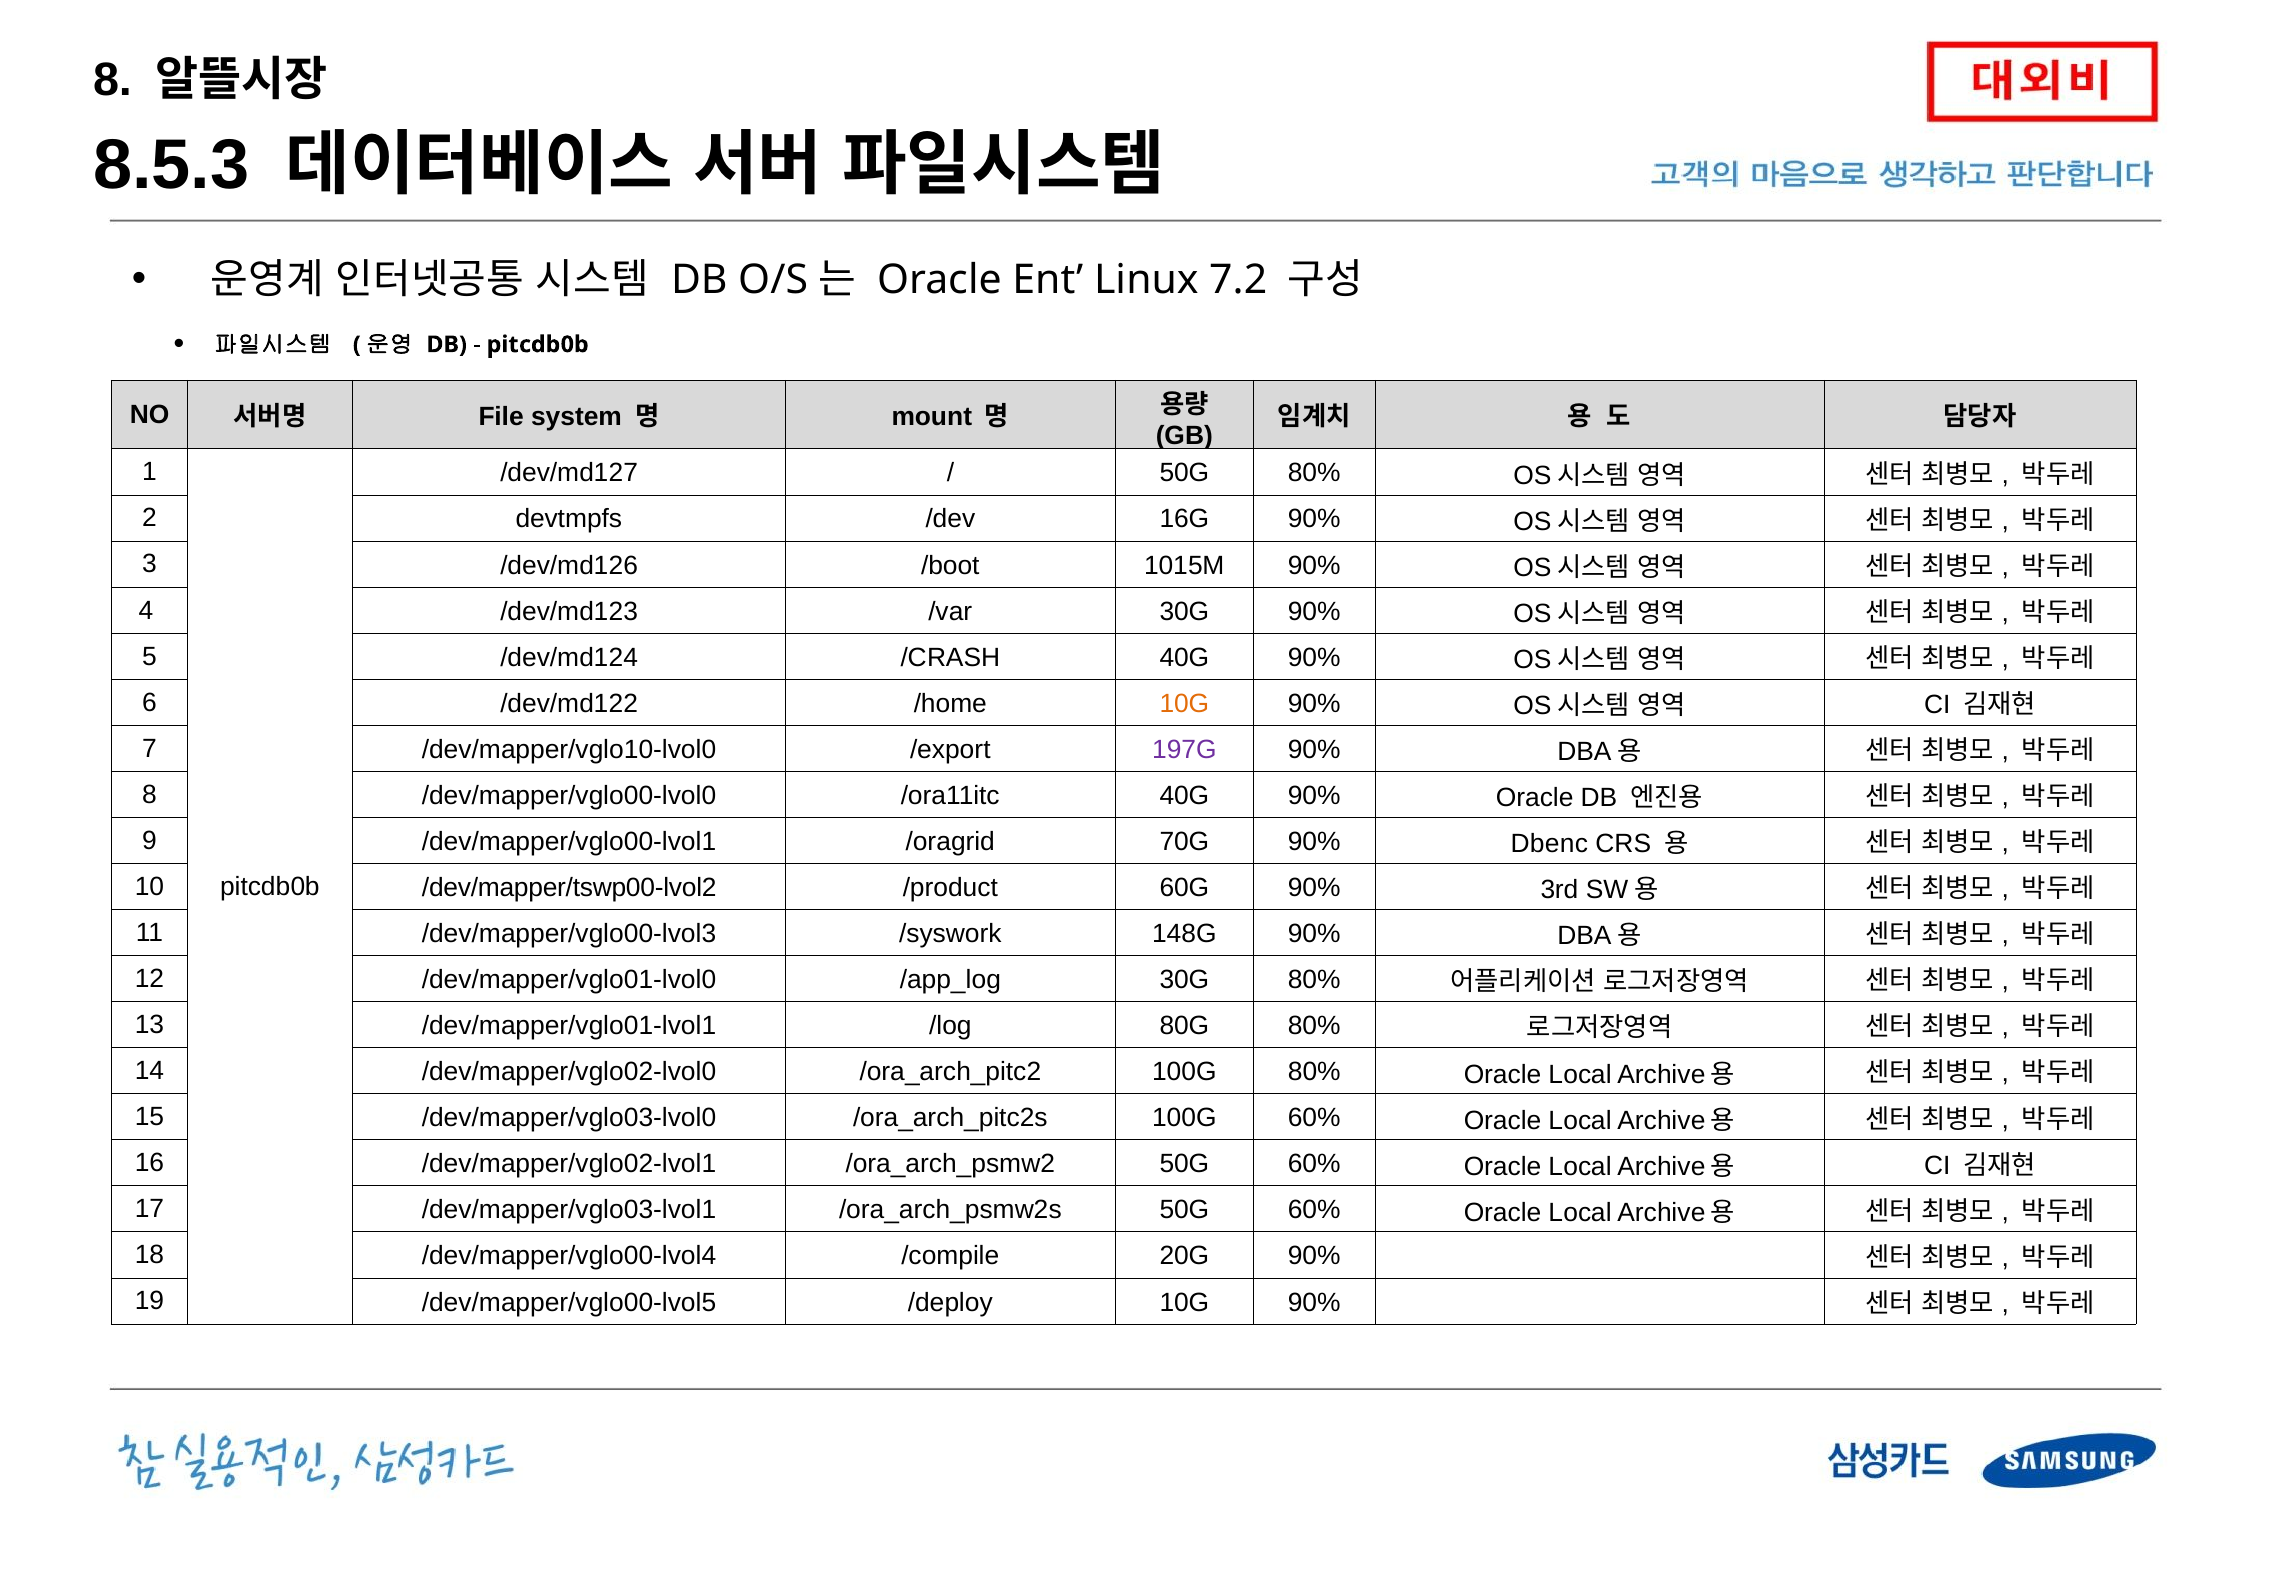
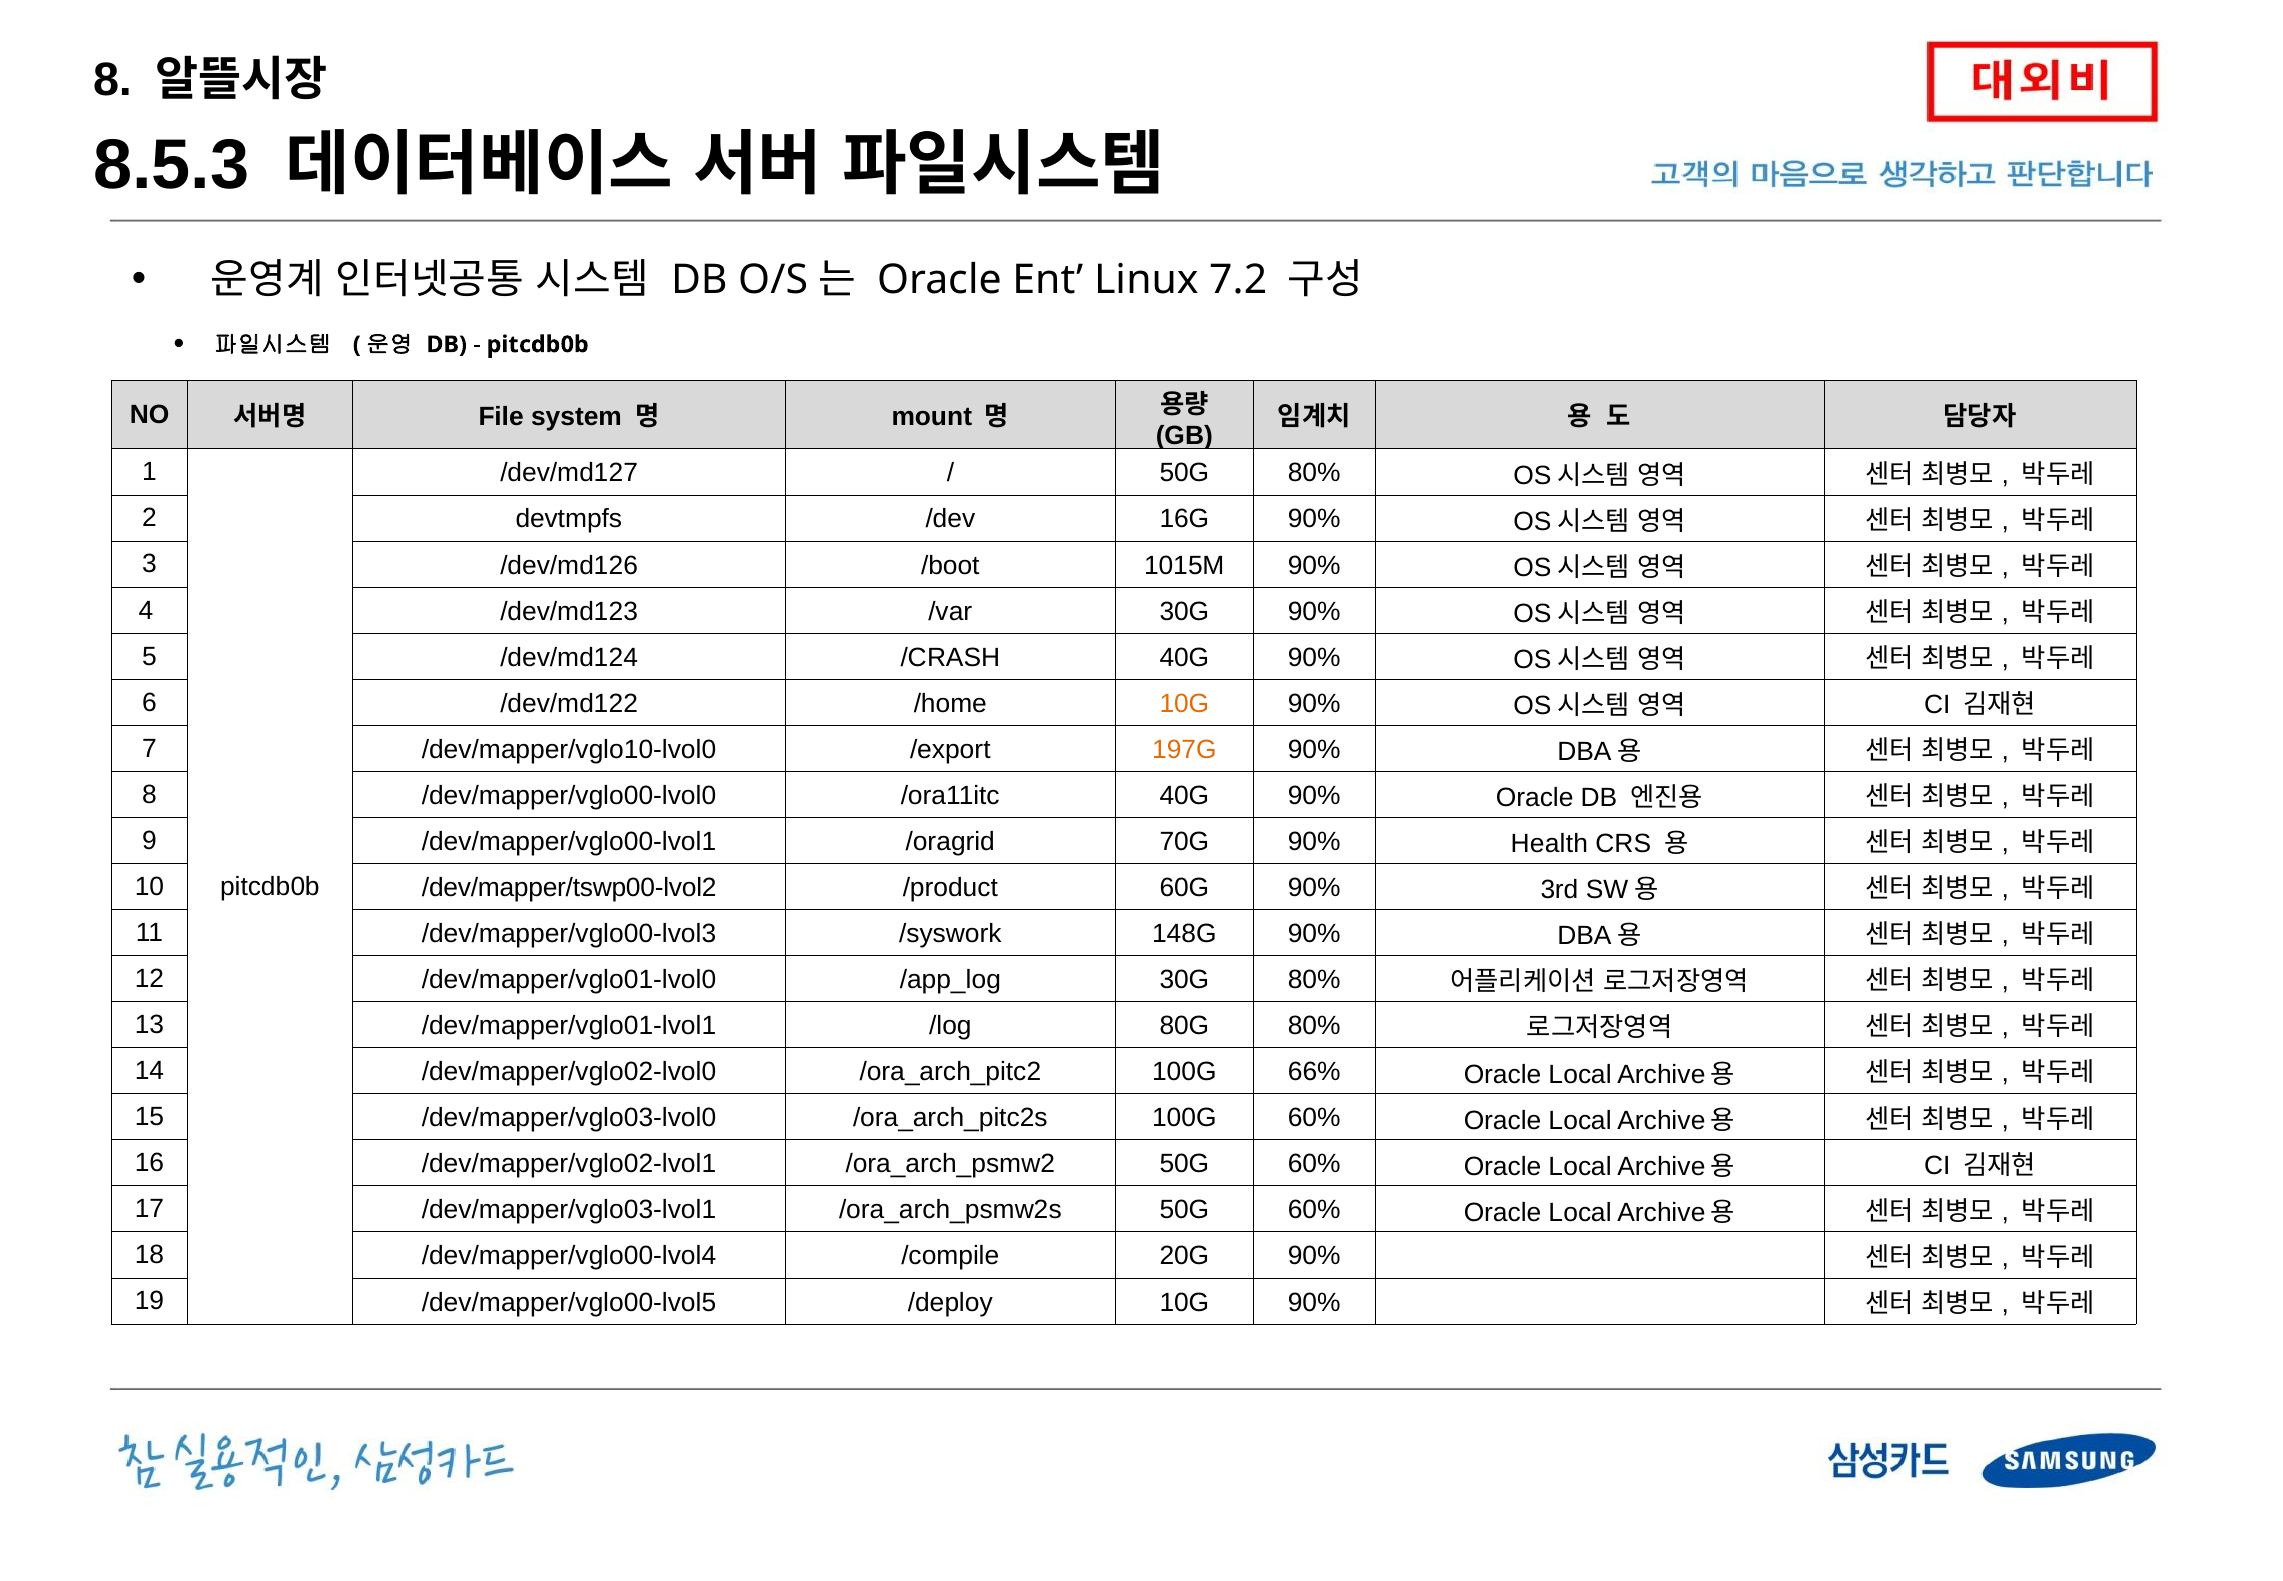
197G colour: purple -> orange
Dbenc: Dbenc -> Health
100G 80%: 80% -> 66%
